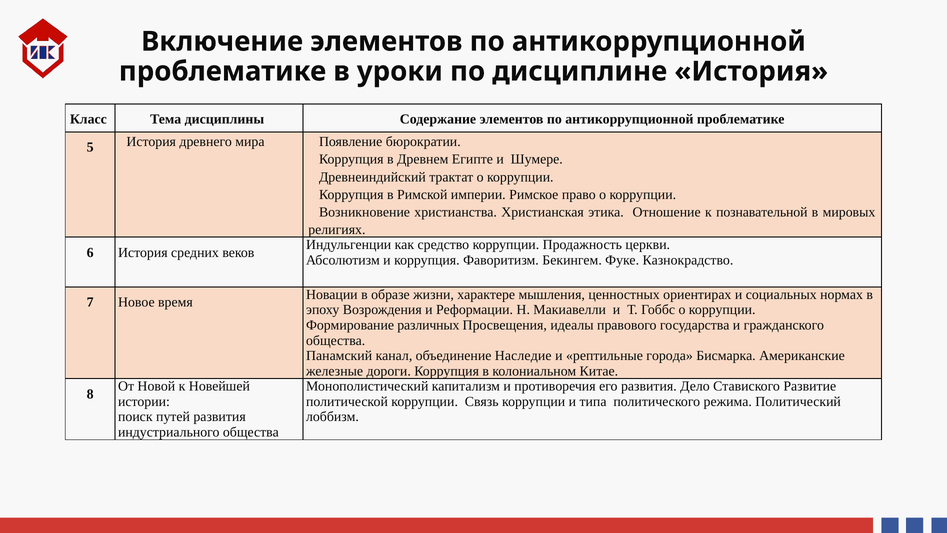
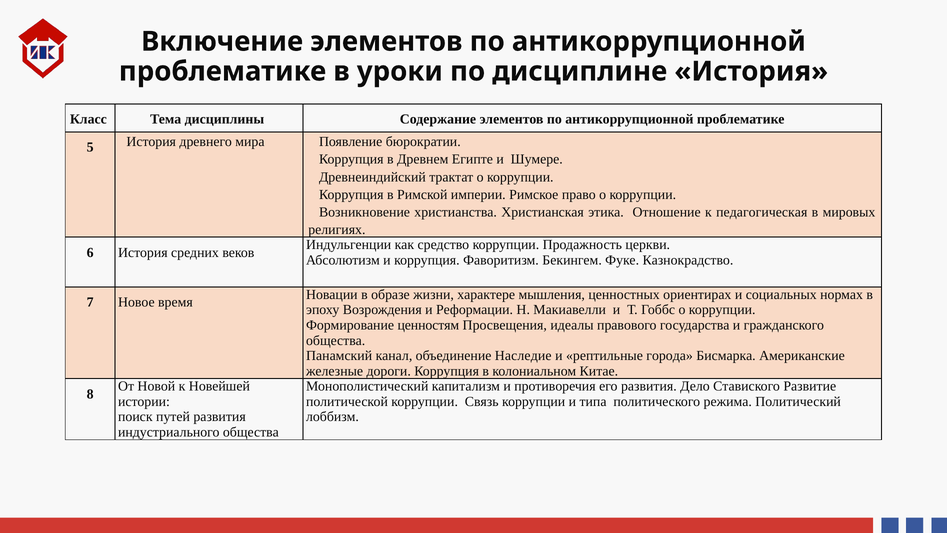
познавательной: познавательной -> педагогическая
различных: различных -> ценностям
